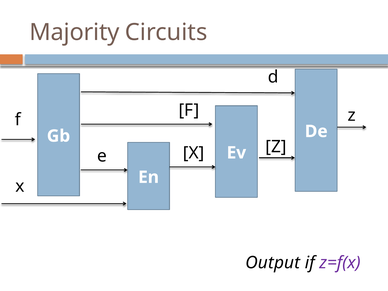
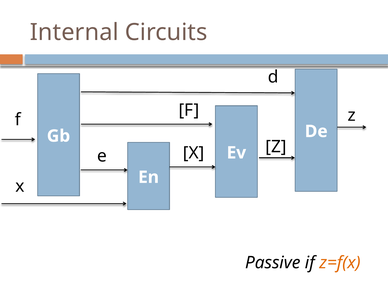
Majority: Majority -> Internal
Output: Output -> Passive
z=f(x colour: purple -> orange
